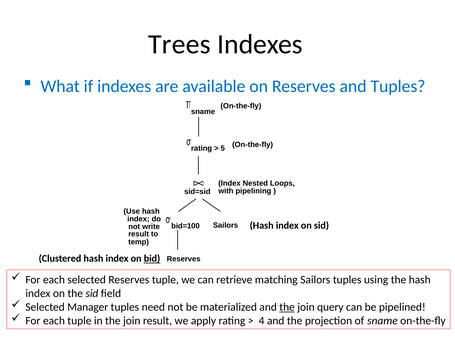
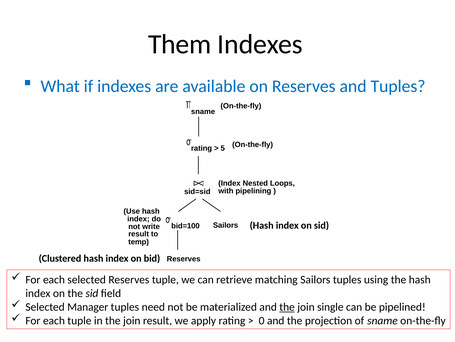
Trees: Trees -> Them
bid underline: present -> none
query: query -> single
4: 4 -> 0
